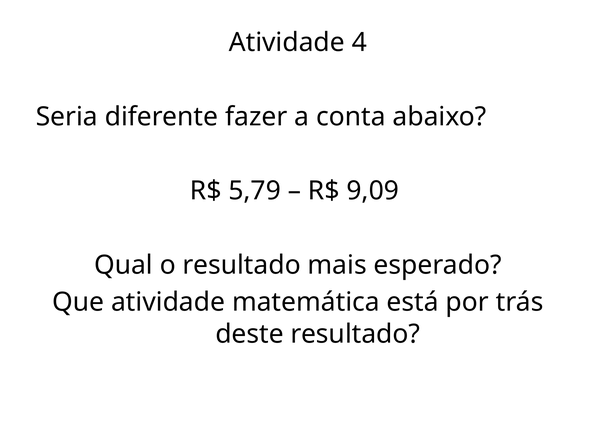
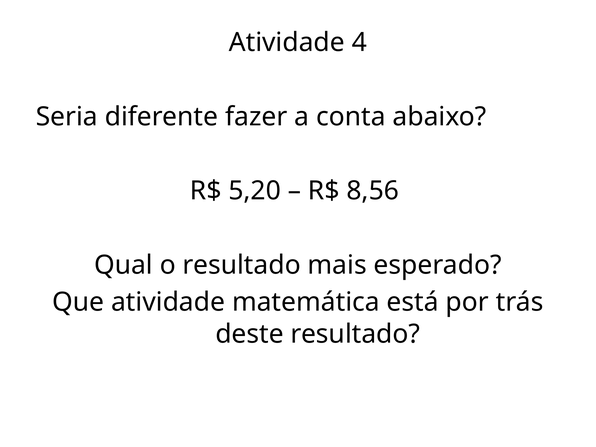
5,79: 5,79 -> 5,20
9,09: 9,09 -> 8,56
